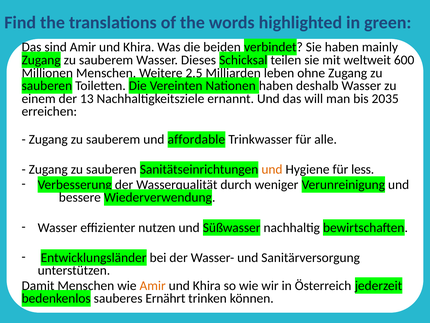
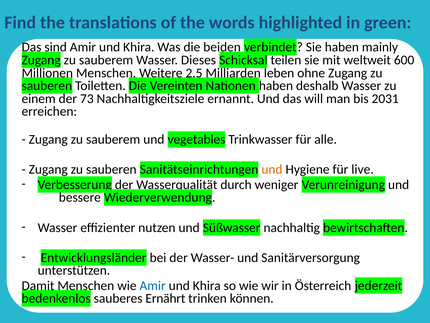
13: 13 -> 73
2035: 2035 -> 2031
affordable: affordable -> vegetables
less: less -> live
Amir at (153, 285) colour: orange -> blue
